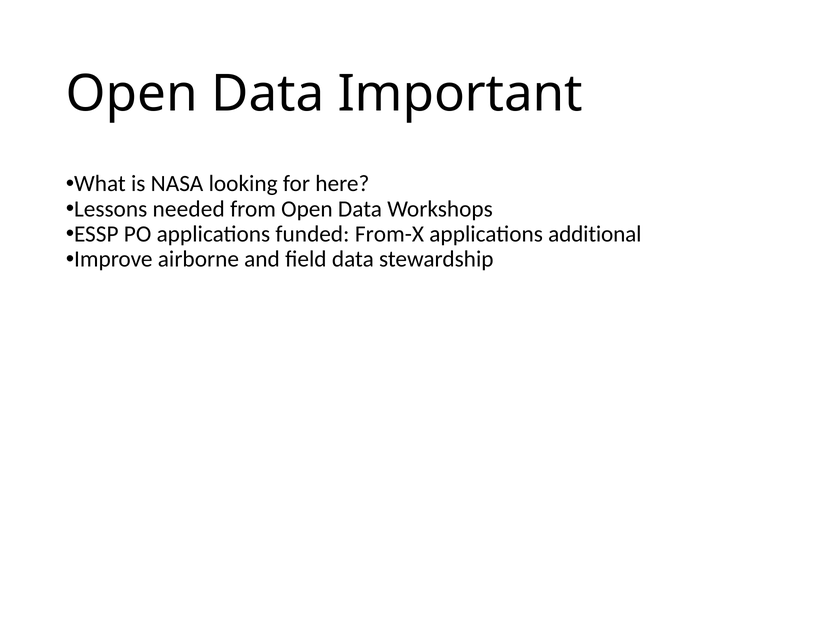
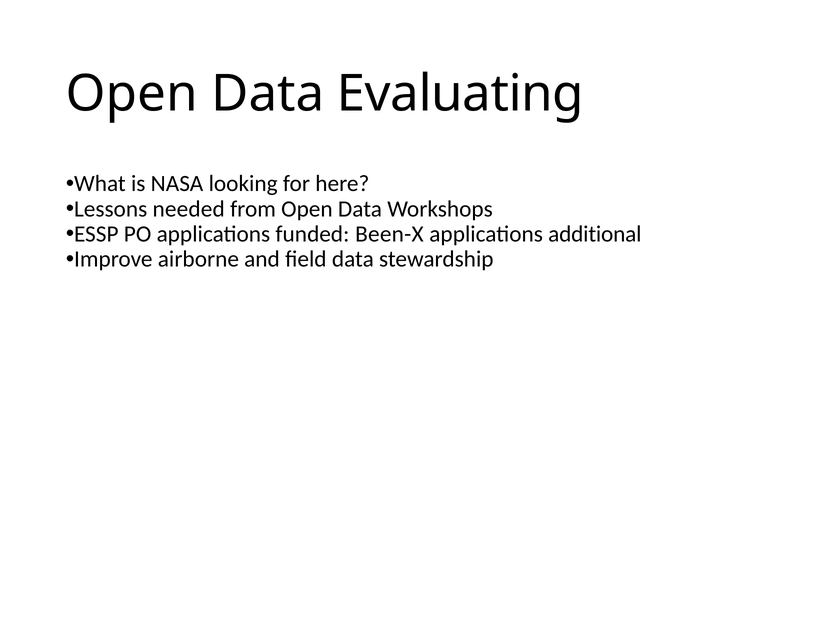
Important: Important -> Evaluating
From-X: From-X -> Been-X
